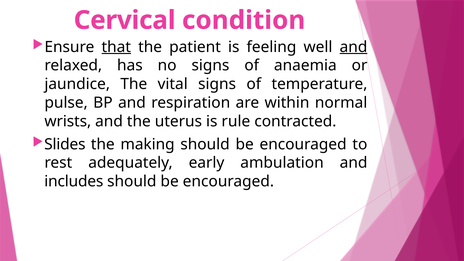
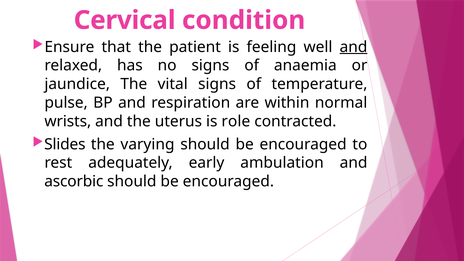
that underline: present -> none
rule: rule -> role
making: making -> varying
includes: includes -> ascorbic
